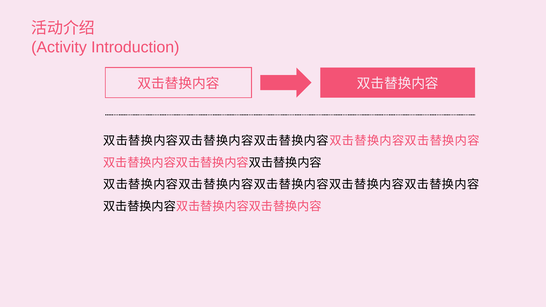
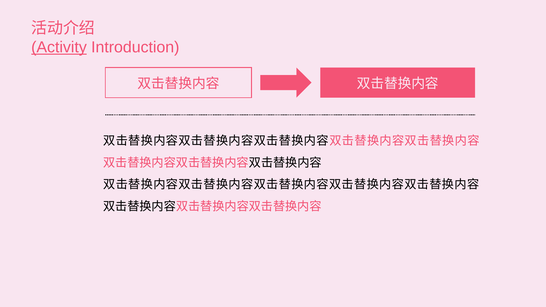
Activity underline: none -> present
